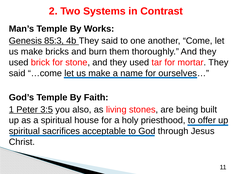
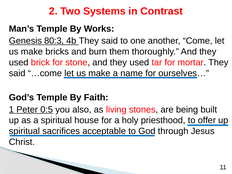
85:3: 85:3 -> 80:3
3:5: 3:5 -> 0:5
